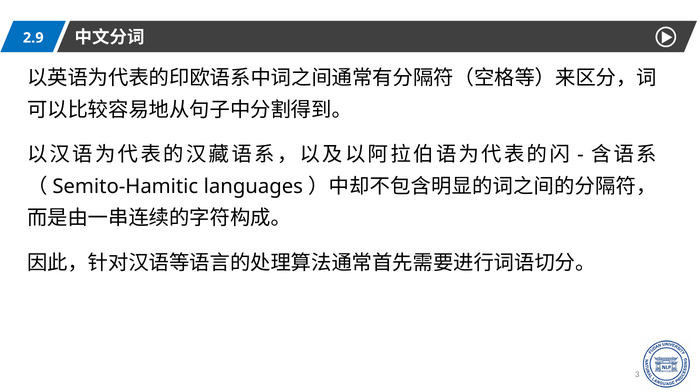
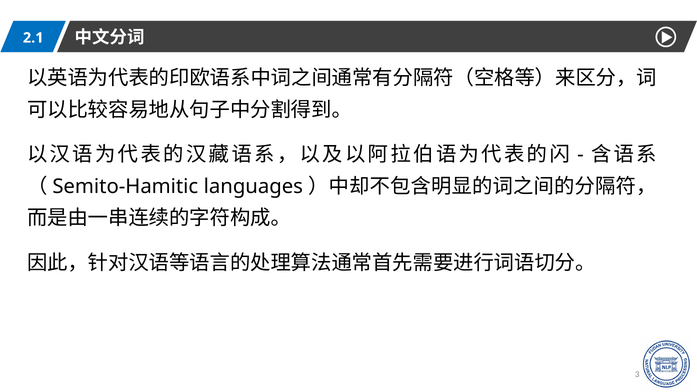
2.9: 2.9 -> 2.1
